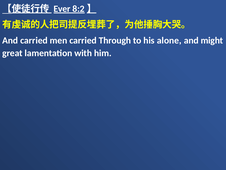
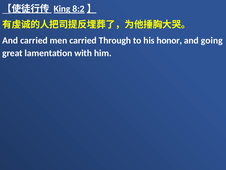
Ever: Ever -> King
alone: alone -> honor
might: might -> going
